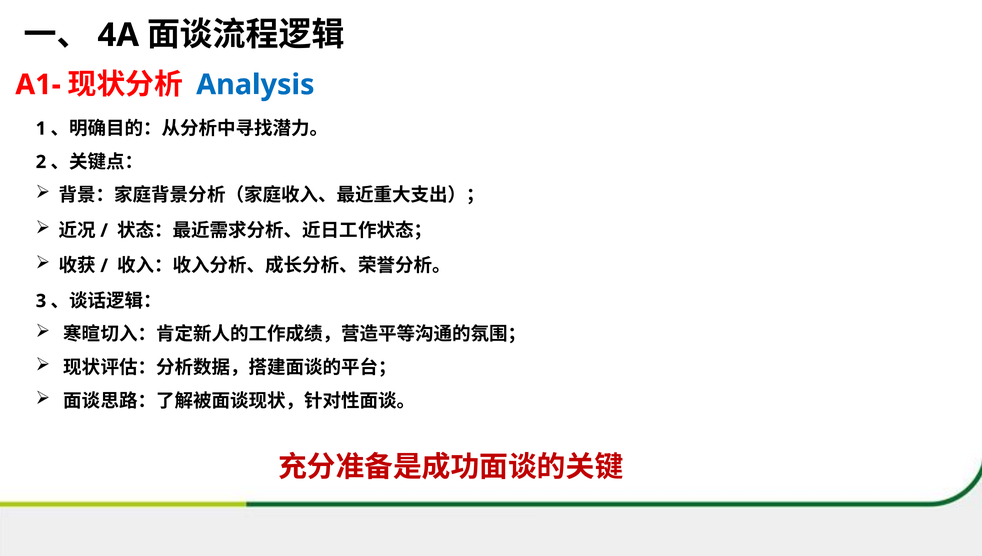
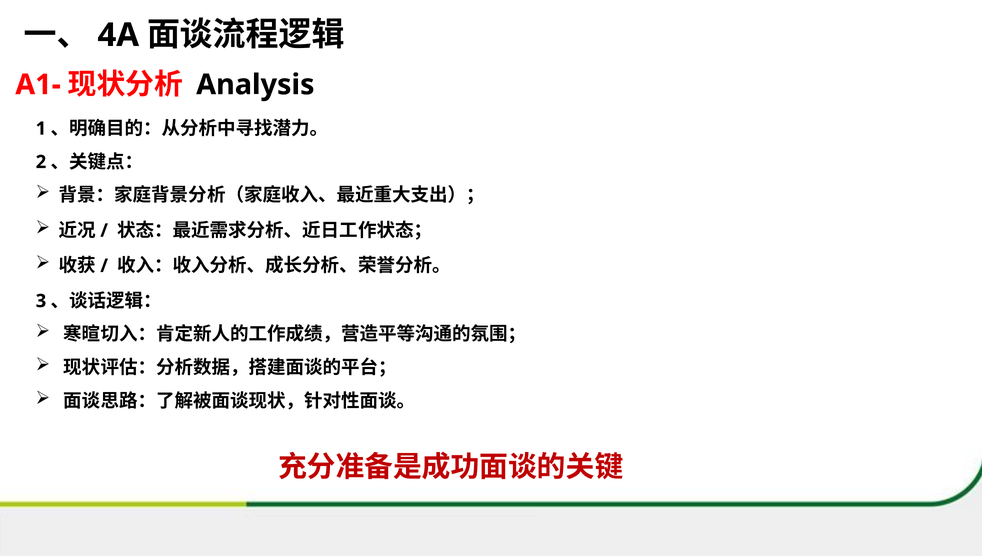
Analysis colour: blue -> black
